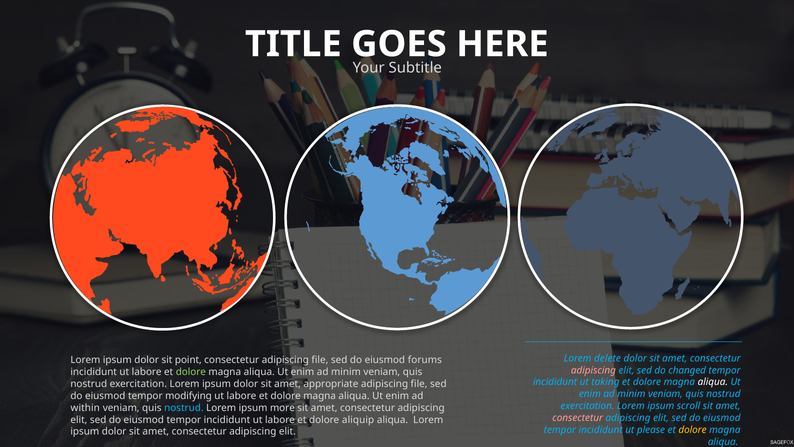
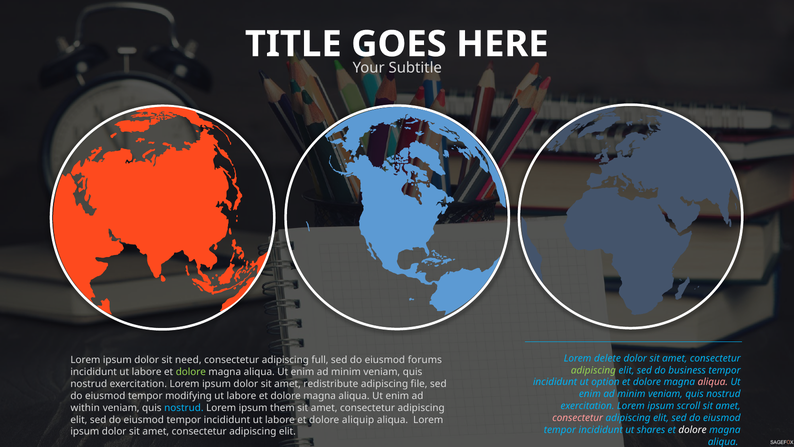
point: point -> need
consectetur adipiscing file: file -> full
adipiscing at (593, 370) colour: pink -> light green
changed: changed -> business
taking: taking -> option
aliqua at (713, 382) colour: white -> pink
appropriate: appropriate -> redistribute
more: more -> them
please: please -> shares
dolore at (693, 429) colour: yellow -> white
